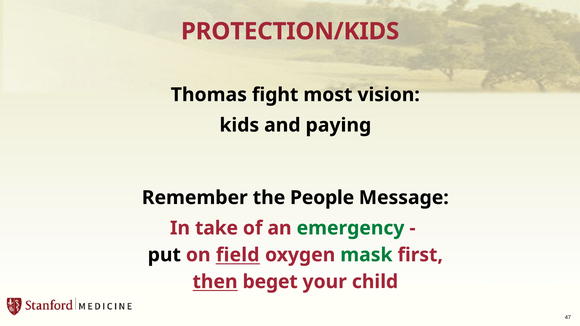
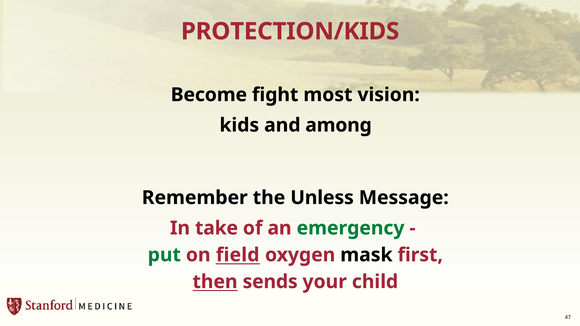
Thomas: Thomas -> Become
paying: paying -> among
People: People -> Unless
put colour: black -> green
mask colour: green -> black
beget: beget -> sends
